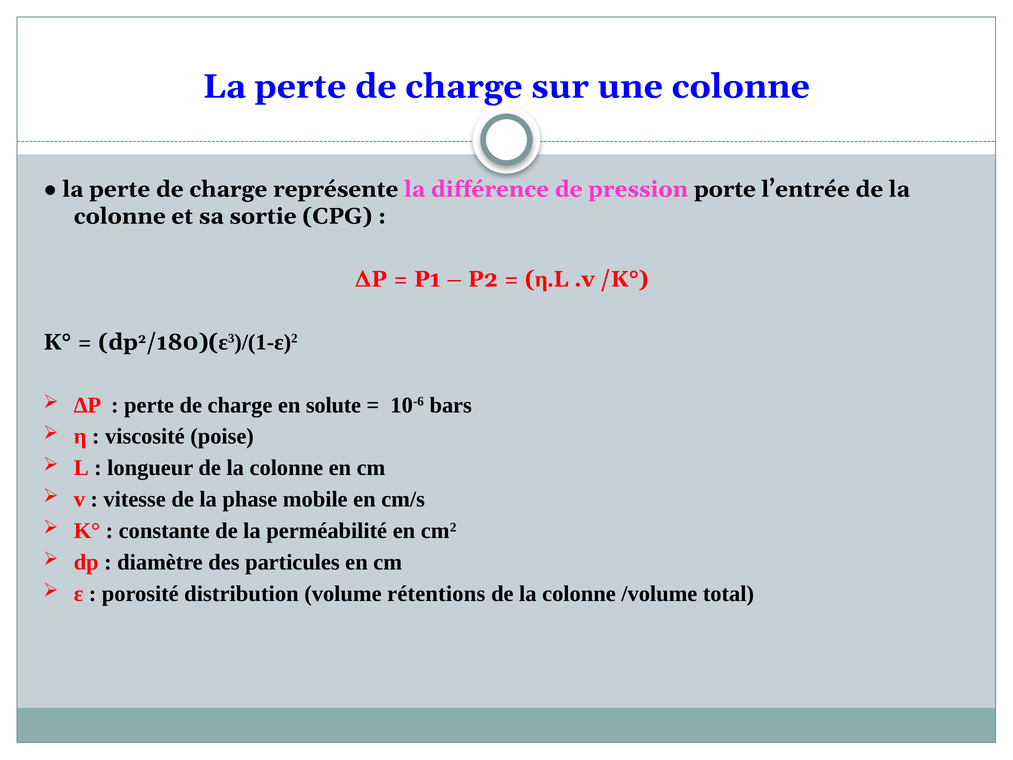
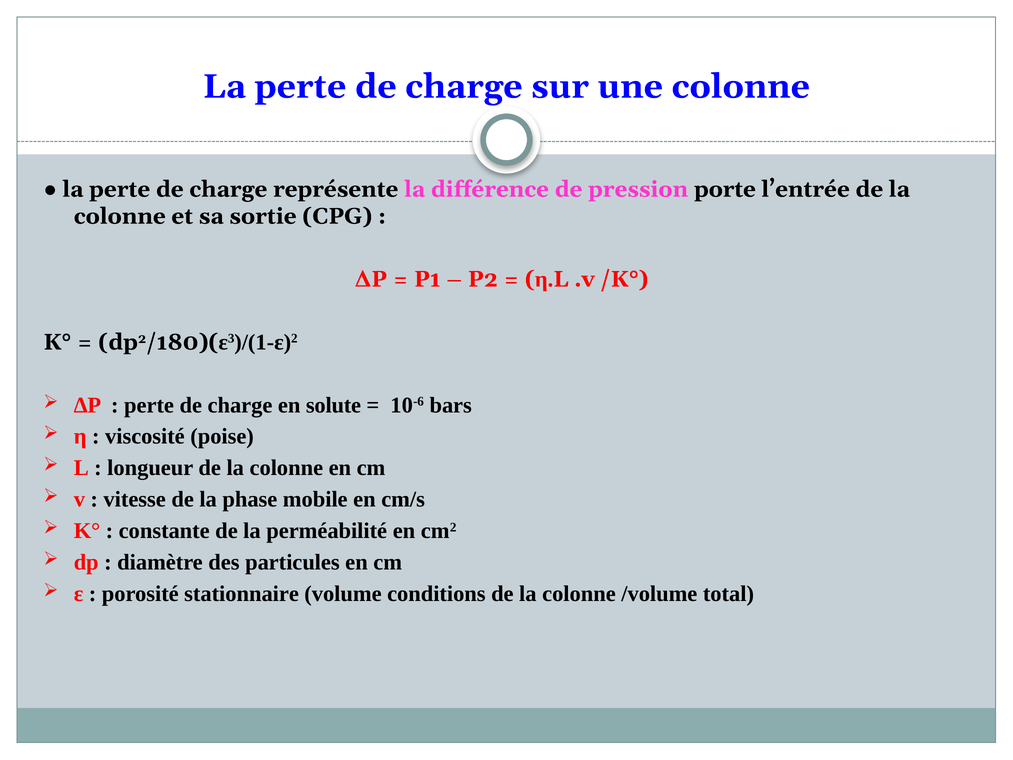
distribution: distribution -> stationnaire
rétentions: rétentions -> conditions
